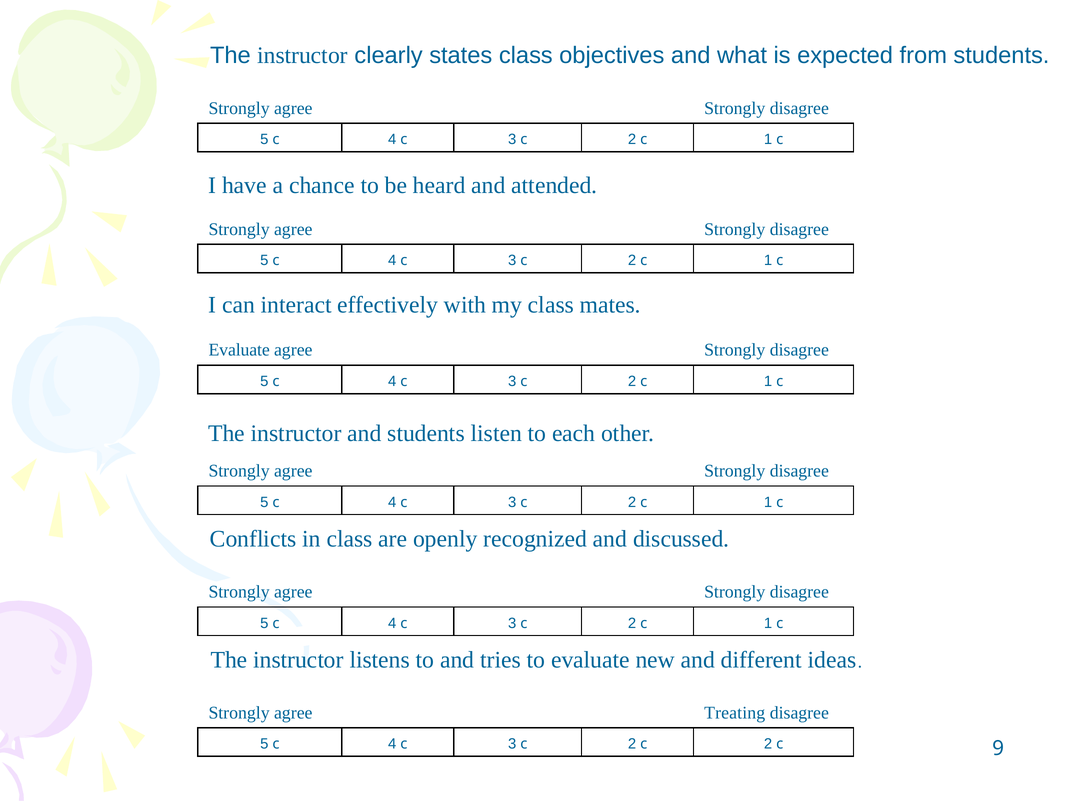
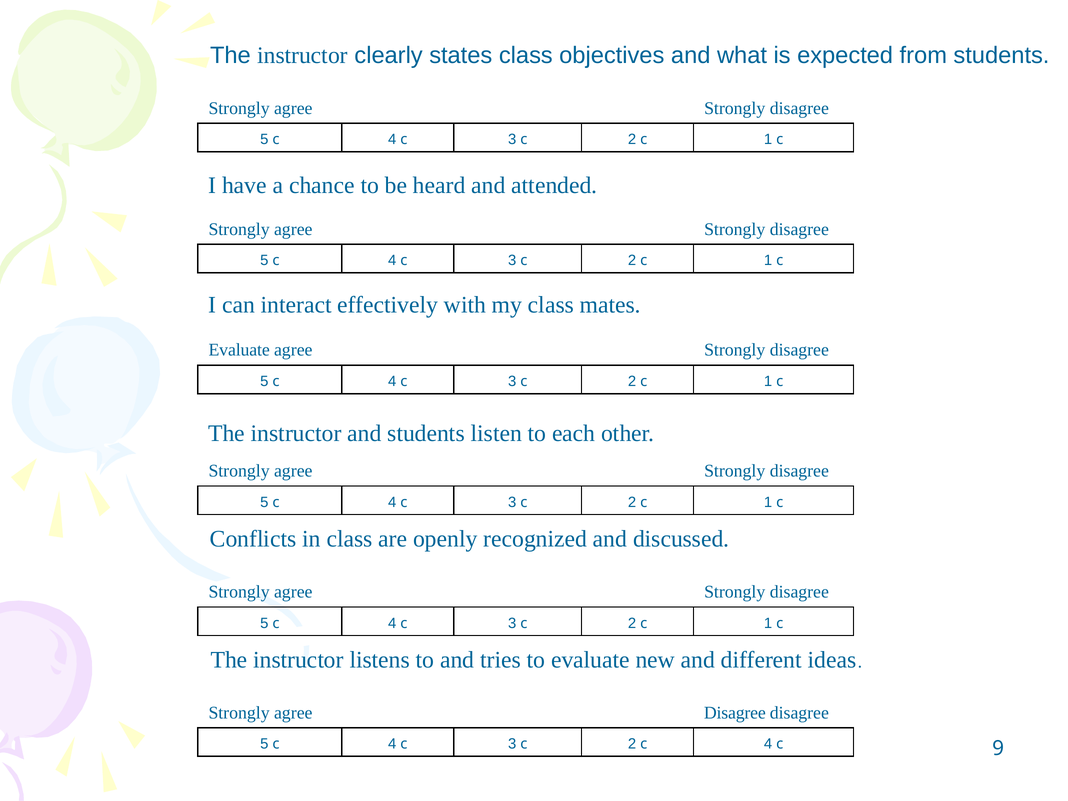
agree Treating: Treating -> Disagree
2 c 2: 2 -> 4
